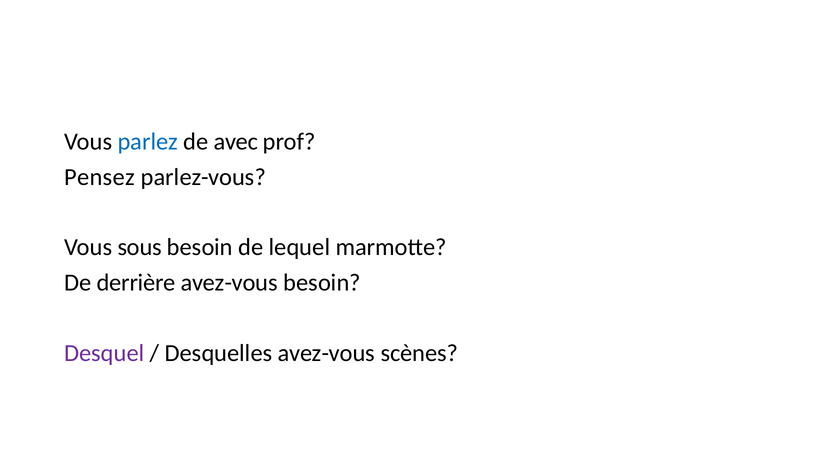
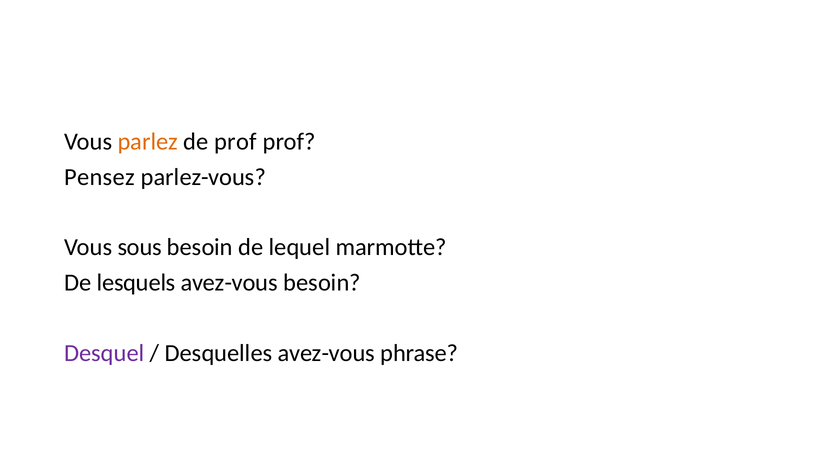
parlez colour: blue -> orange
de avec: avec -> prof
derrière: derrière -> lesquels
scènes: scènes -> phrase
